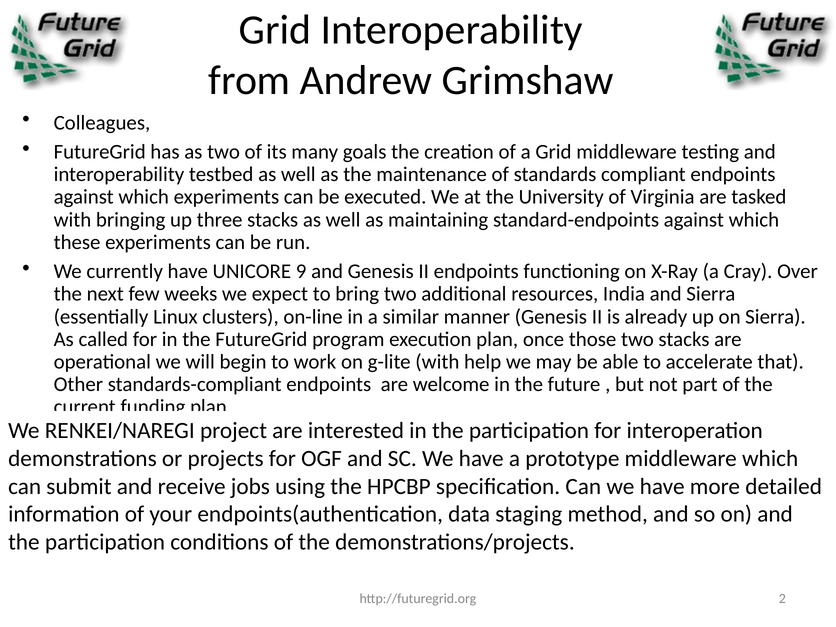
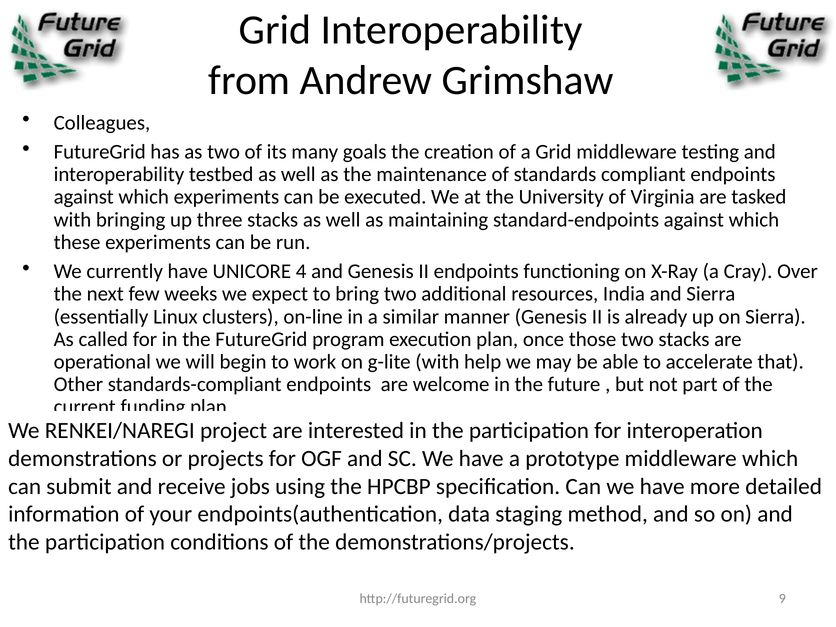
9: 9 -> 4
2: 2 -> 9
